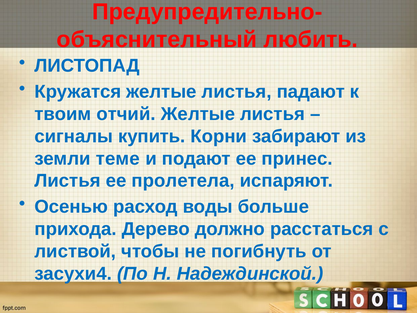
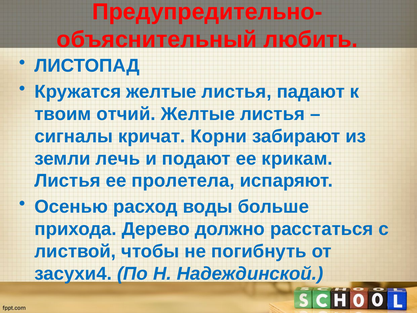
купить: купить -> кричат
теме: теме -> лечь
принес: принес -> крикам
